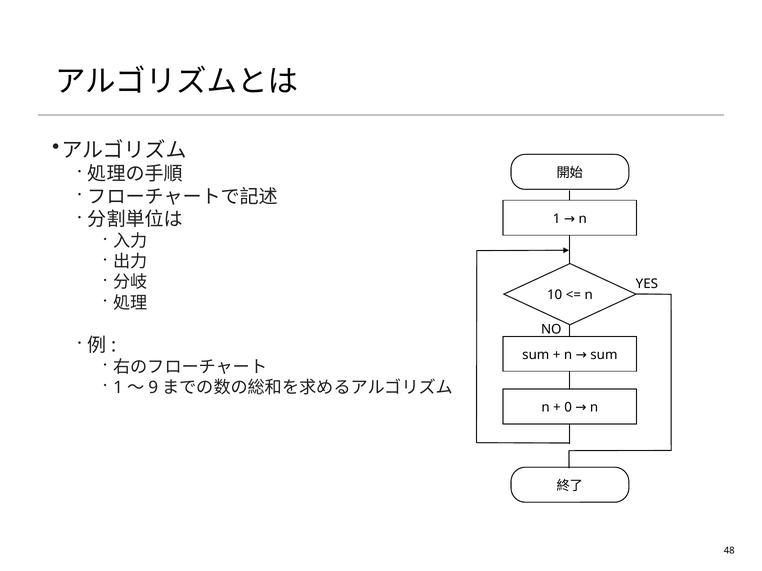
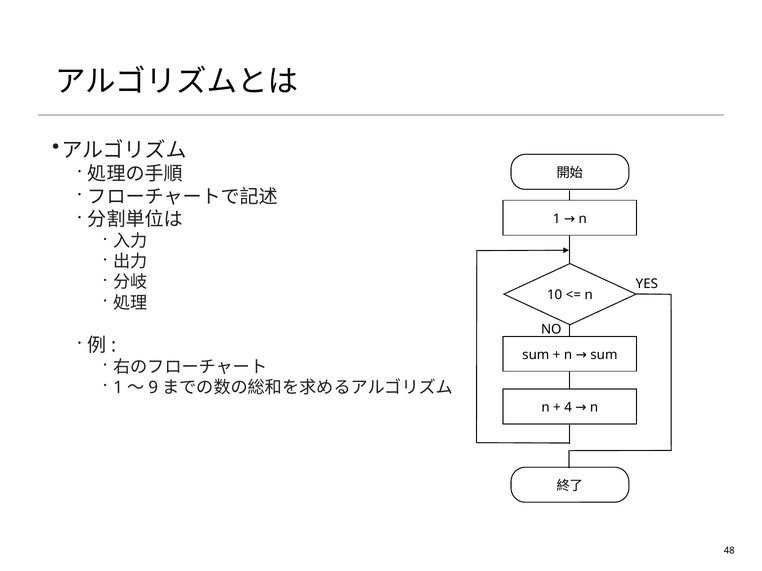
0: 0 -> 4
